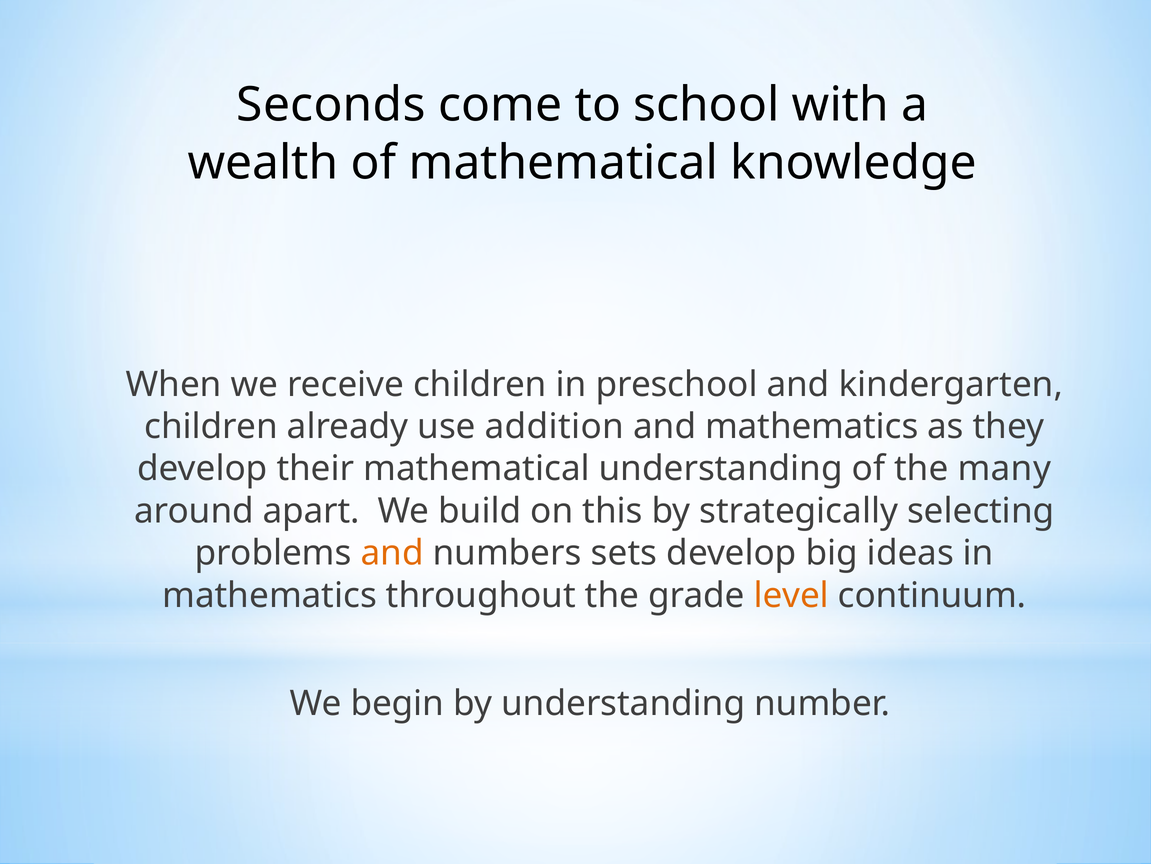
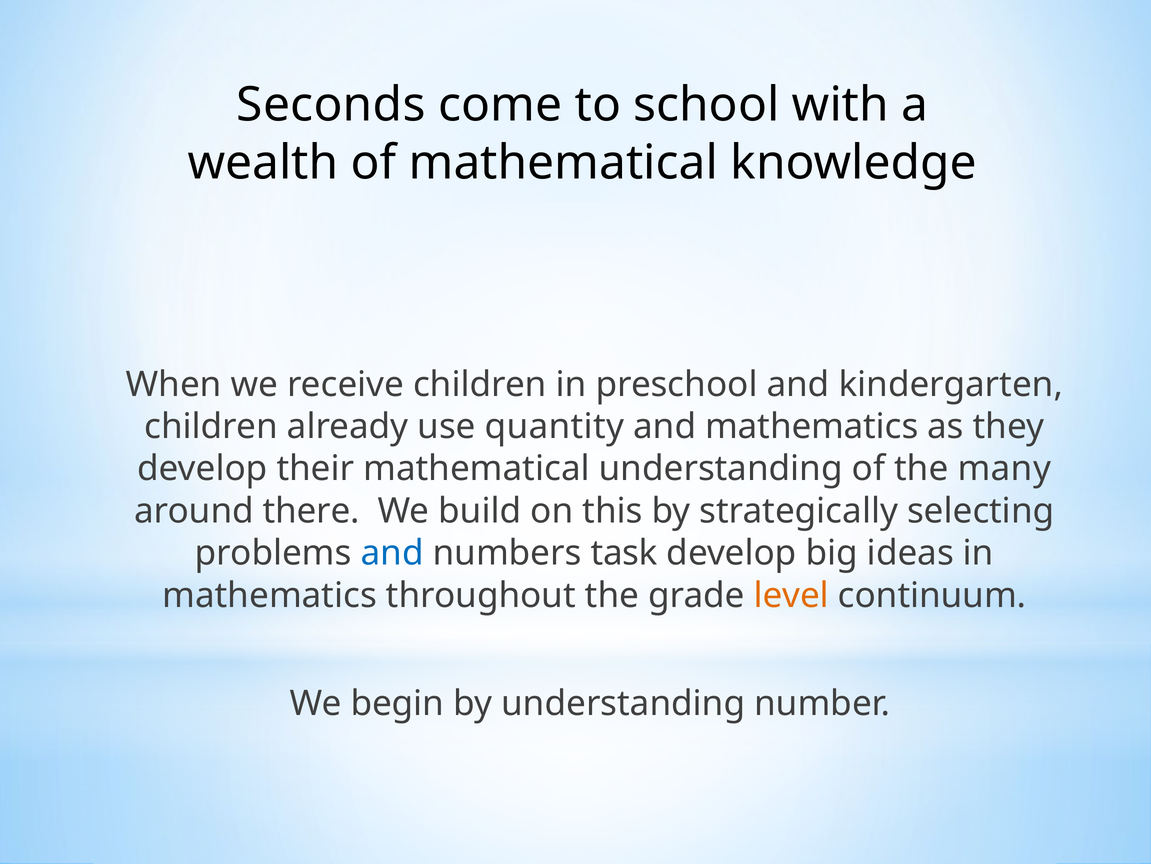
addition: addition -> quantity
apart: apart -> there
and at (392, 553) colour: orange -> blue
sets: sets -> task
